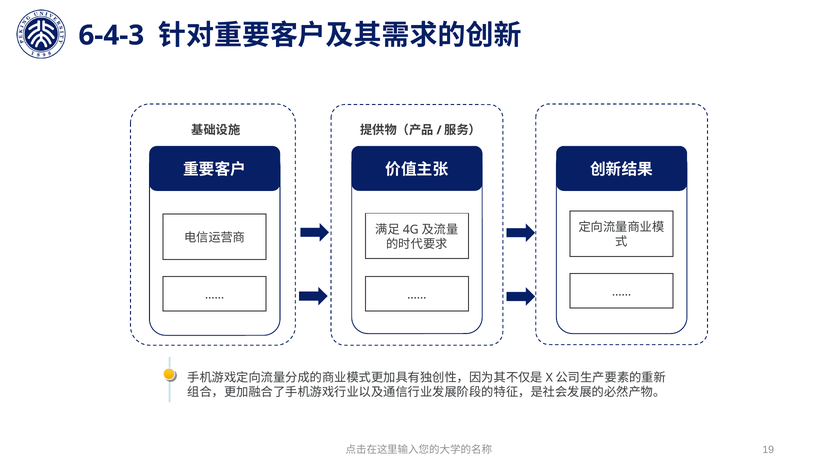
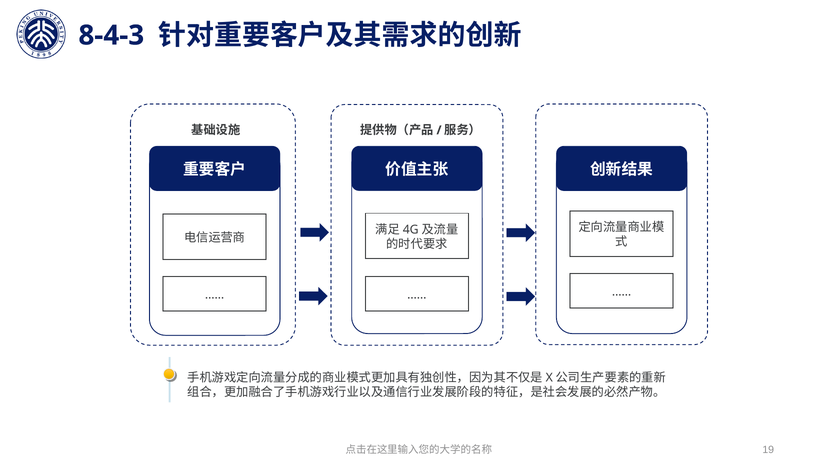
6-4-3: 6-4-3 -> 8-4-3
